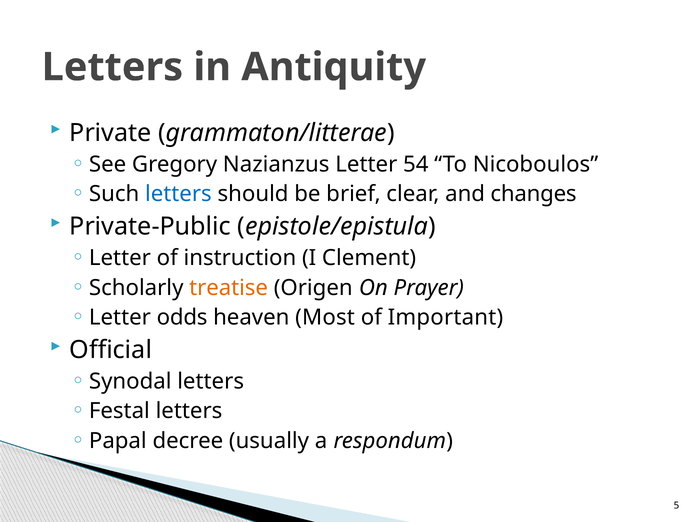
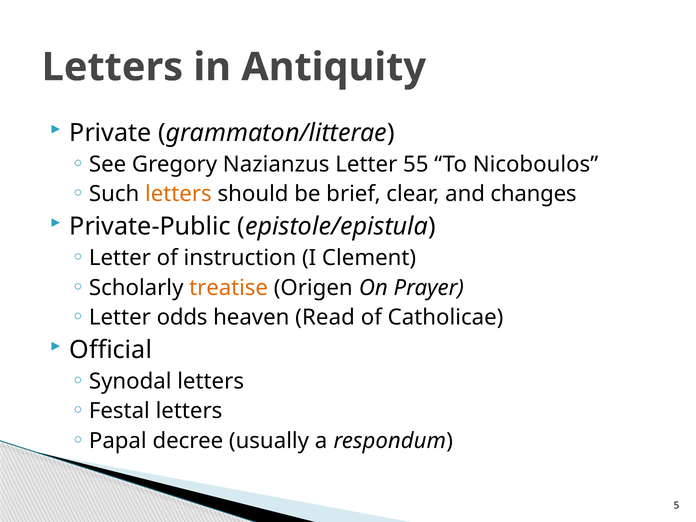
54: 54 -> 55
letters at (178, 194) colour: blue -> orange
Most: Most -> Read
Important: Important -> Catholicae
